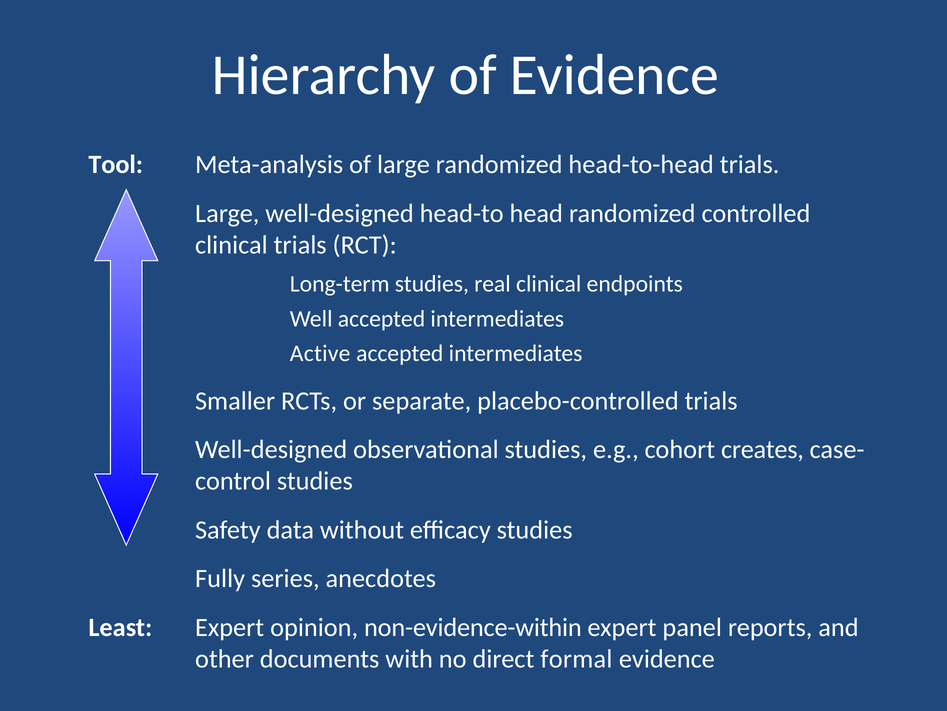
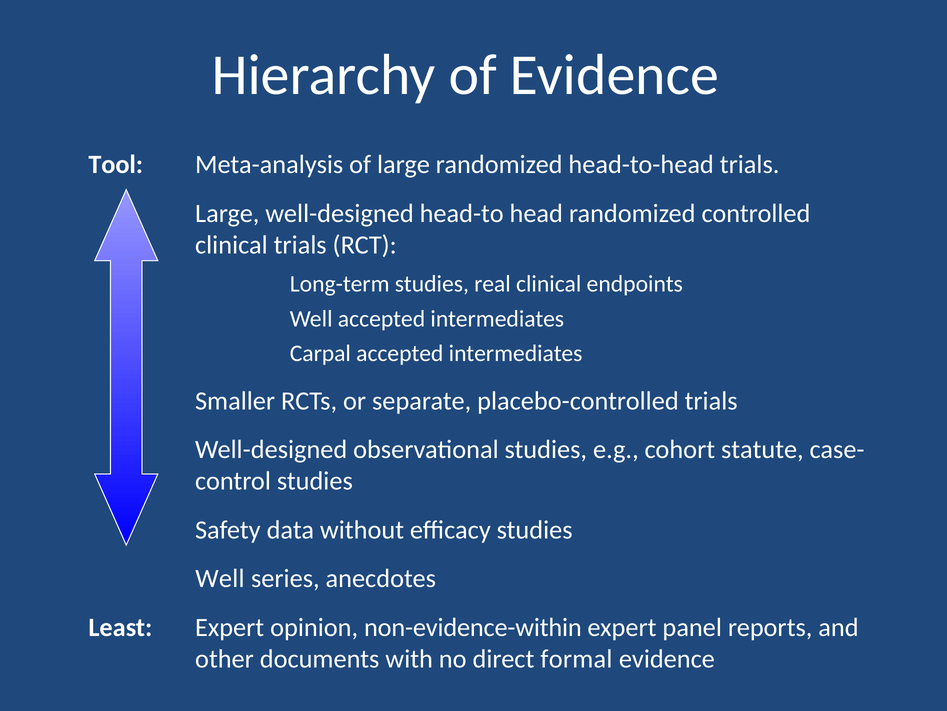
Active: Active -> Carpal
creates: creates -> statute
Fully at (220, 578): Fully -> Well
